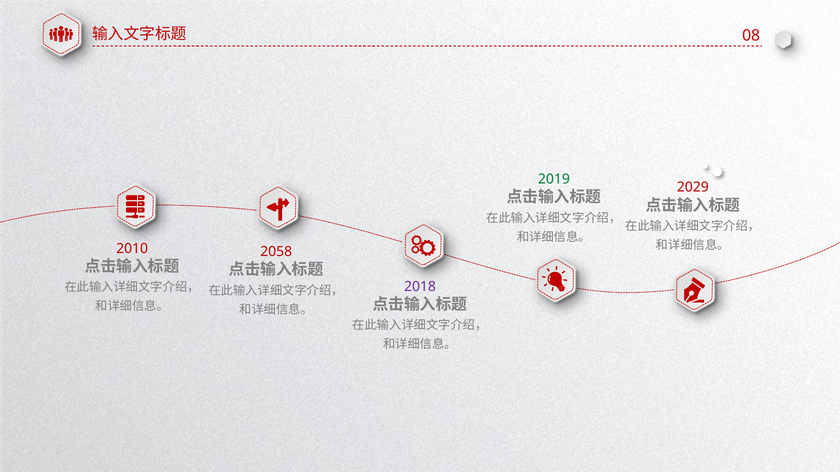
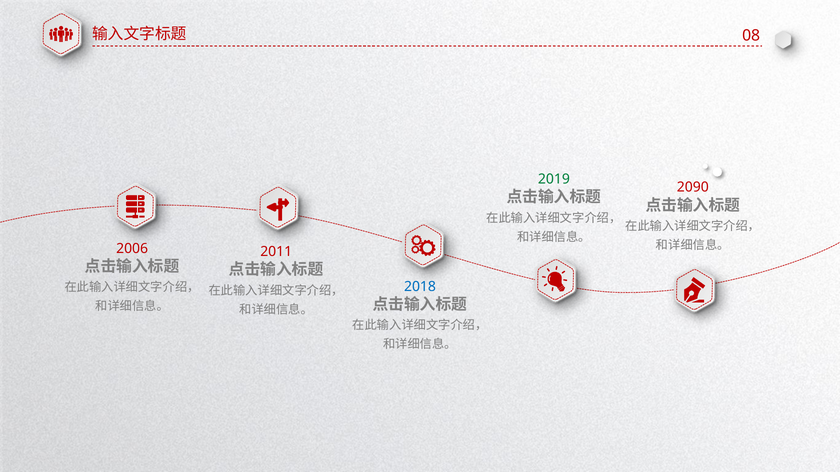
2029: 2029 -> 2090
2010: 2010 -> 2006
2058: 2058 -> 2011
2018 colour: purple -> blue
